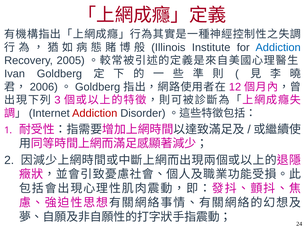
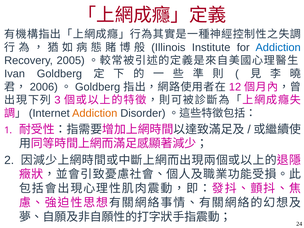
Addiction at (95, 113) colour: red -> orange
